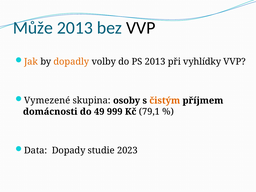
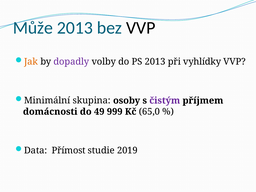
dopadly colour: orange -> purple
Vymezené: Vymezené -> Minimální
čistým colour: orange -> purple
79,1: 79,1 -> 65,0
Dopady: Dopady -> Přímost
2023: 2023 -> 2019
